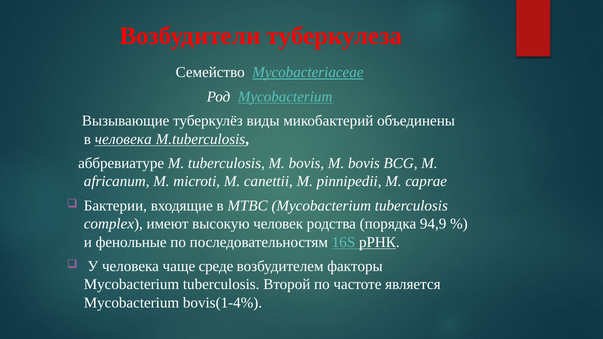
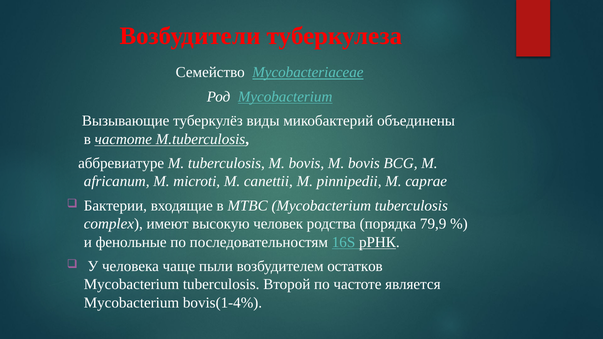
в человека: человека -> частоте
94,9: 94,9 -> 79,9
среде: среде -> пыли
факторы: факторы -> остатков
